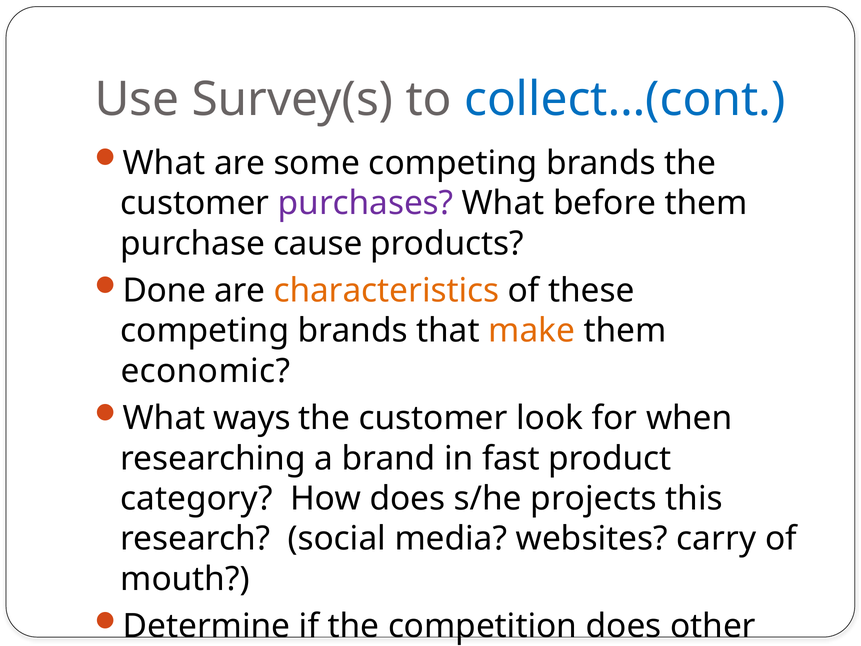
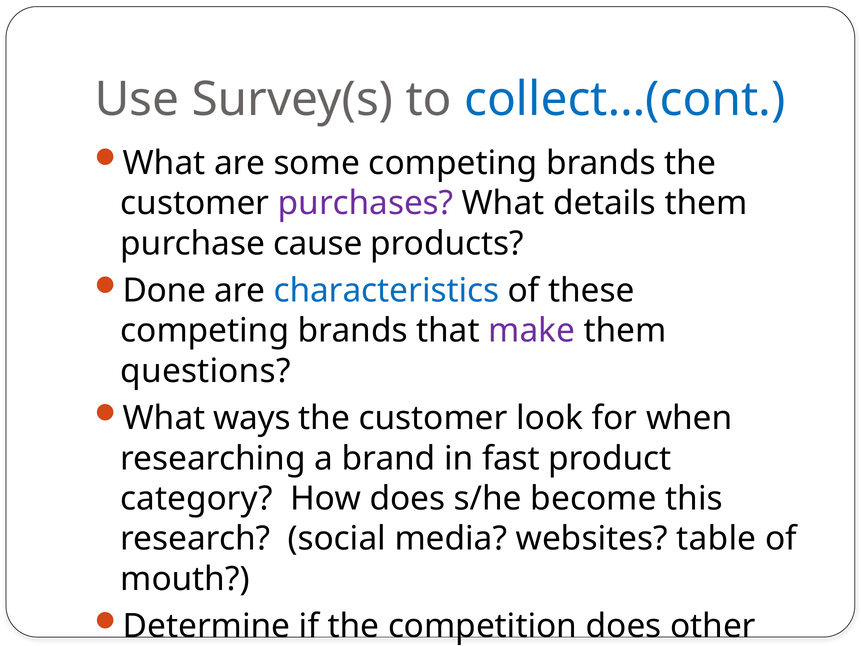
before: before -> details
characteristics colour: orange -> blue
make colour: orange -> purple
economic: economic -> questions
projects: projects -> become
carry: carry -> table
